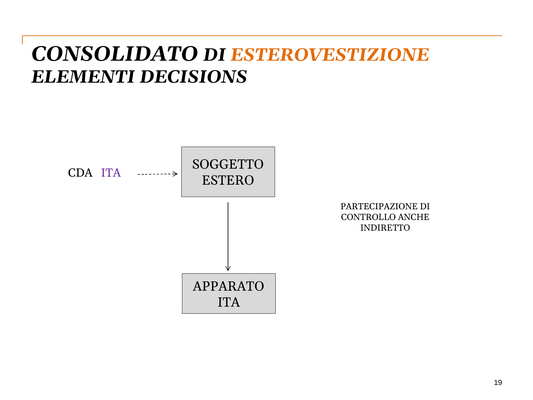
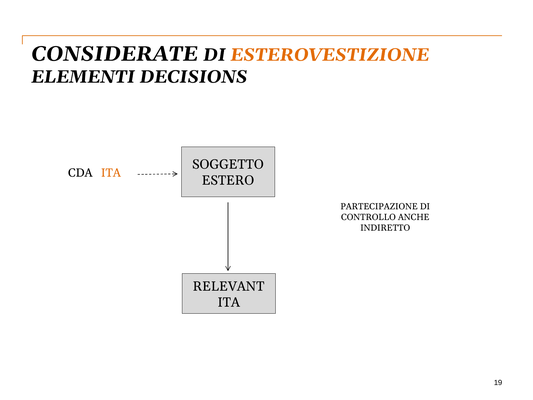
CONSOLIDATO: CONSOLIDATO -> CONSIDERATE
ITA at (111, 173) colour: purple -> orange
APPARATO: APPARATO -> RELEVANT
